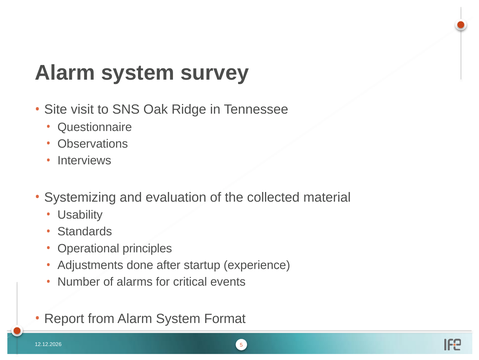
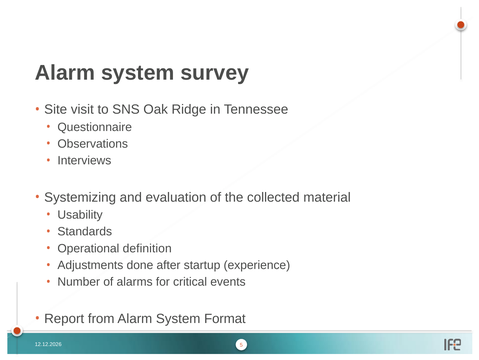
principles: principles -> definition
